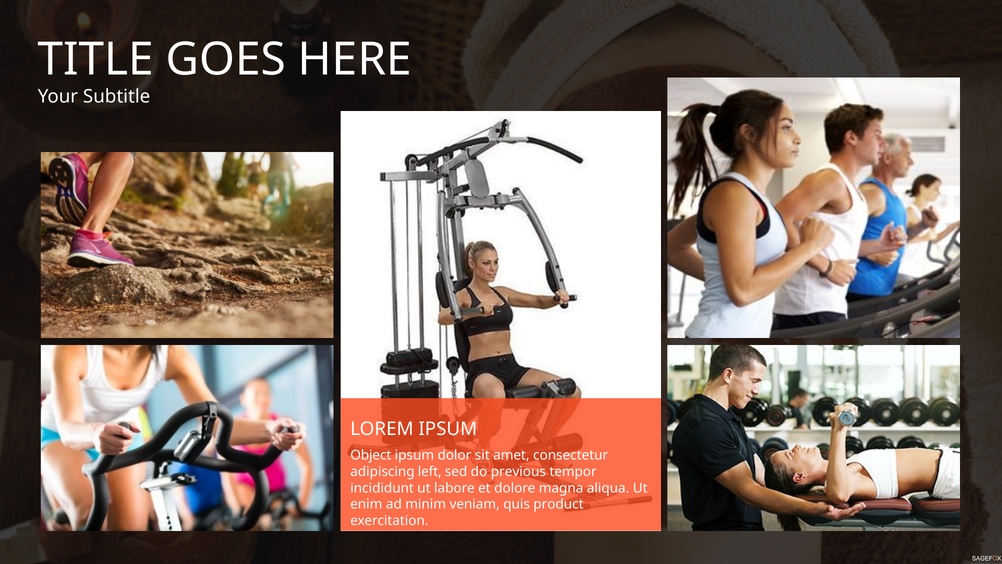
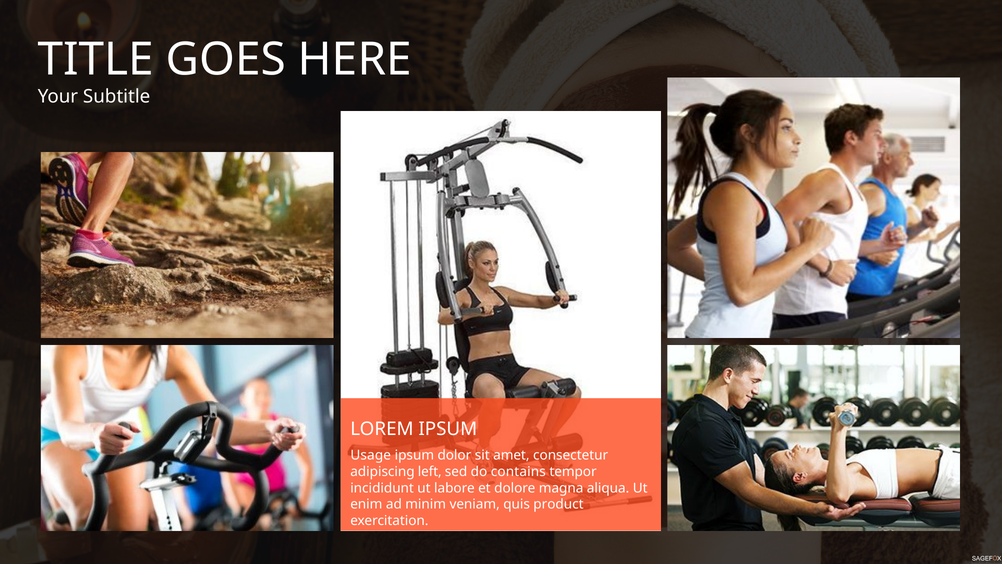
Object: Object -> Usage
previous: previous -> contains
